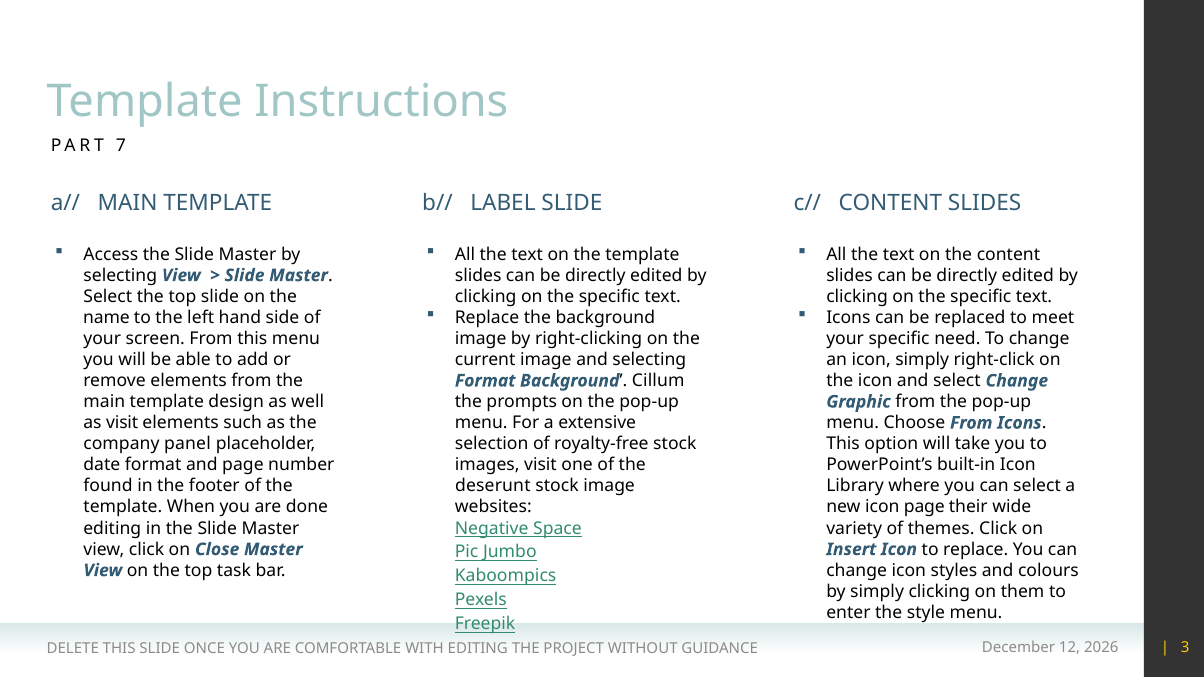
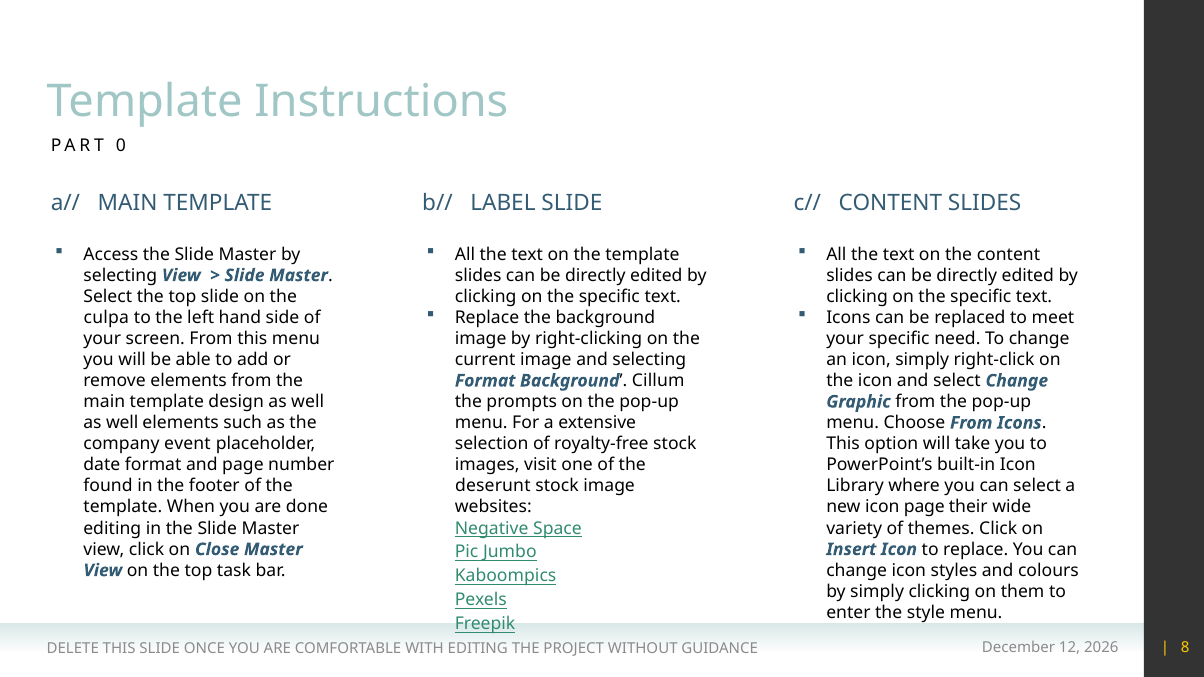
7: 7 -> 0
name: name -> culpa
visit at (122, 423): visit -> well
panel: panel -> event
3: 3 -> 8
